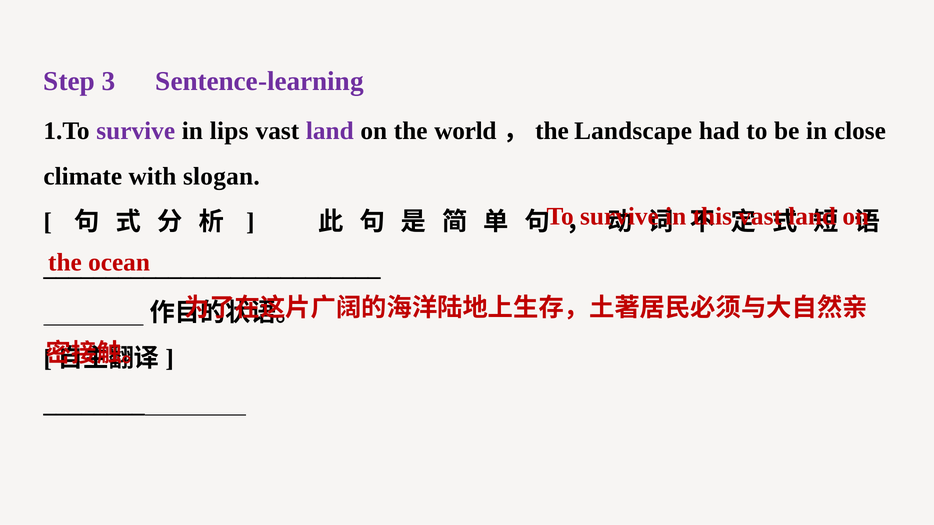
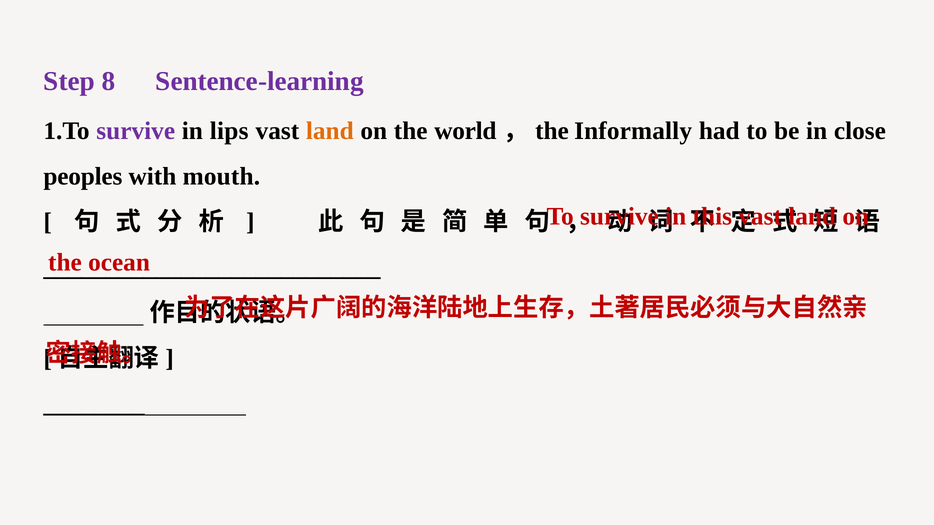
3: 3 -> 8
land at (330, 131) colour: purple -> orange
Landscape: Landscape -> Informally
climate: climate -> peoples
slogan: slogan -> mouth
